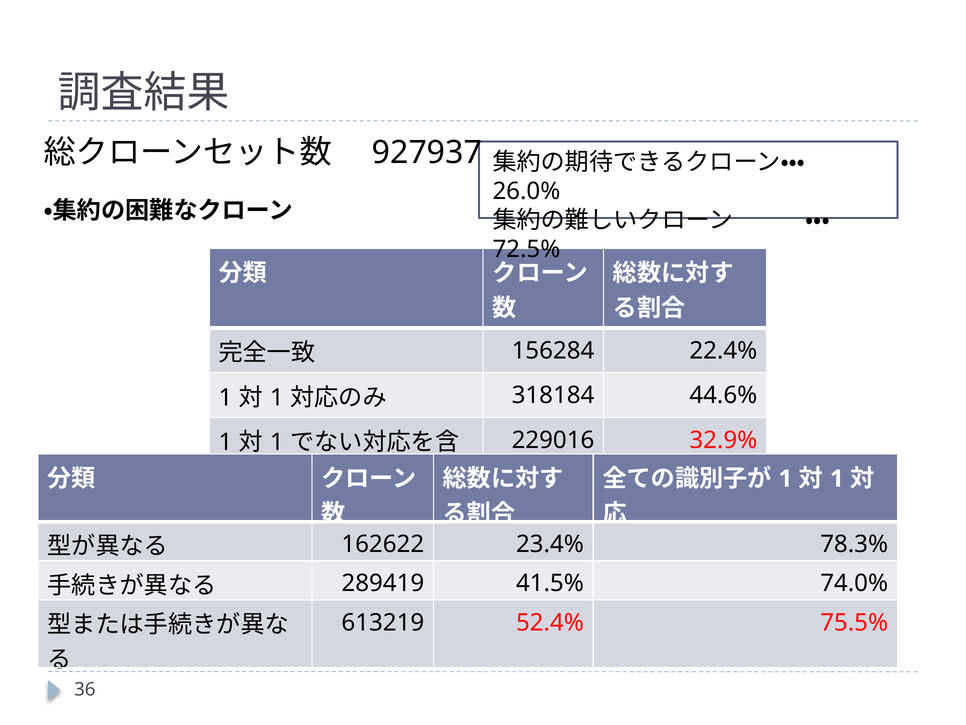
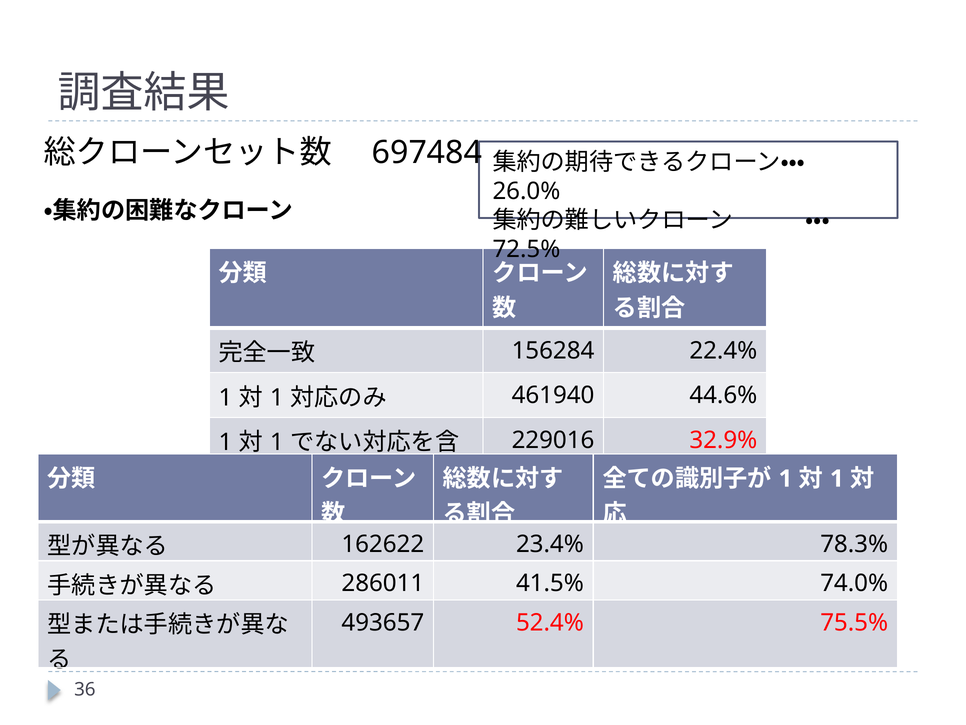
927937: 927937 -> 697484
318184: 318184 -> 461940
289419: 289419 -> 286011
613219: 613219 -> 493657
